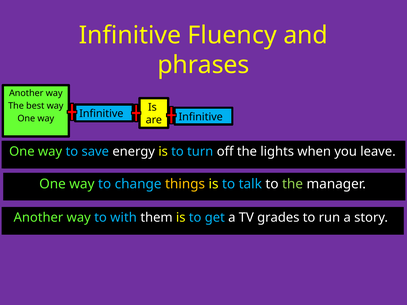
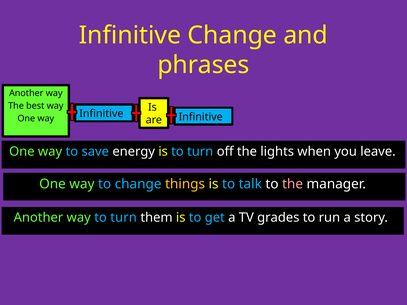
Infinitive Fluency: Fluency -> Change
the at (293, 184) colour: light green -> pink
way to with: with -> turn
